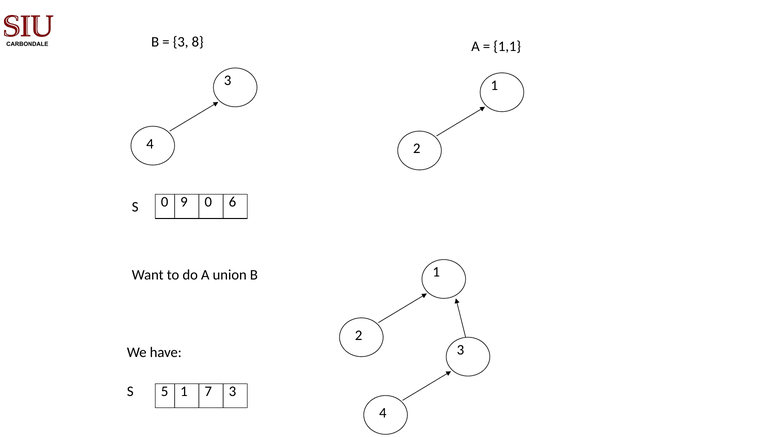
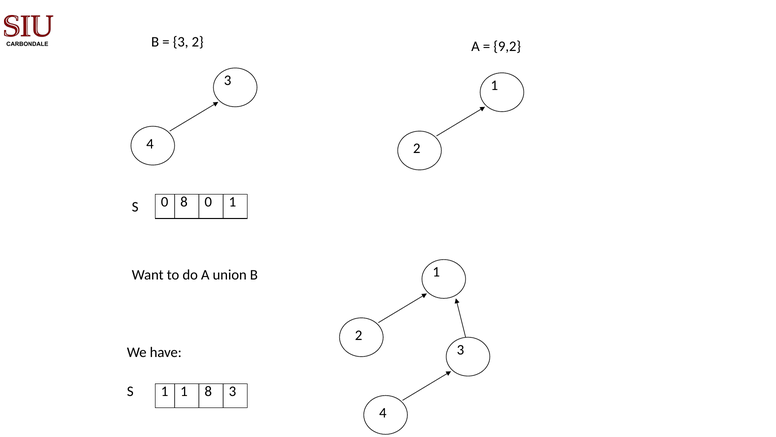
3 8: 8 -> 2
1,1: 1,1 -> 9,2
0 9: 9 -> 8
0 6: 6 -> 1
S 5: 5 -> 1
1 7: 7 -> 8
